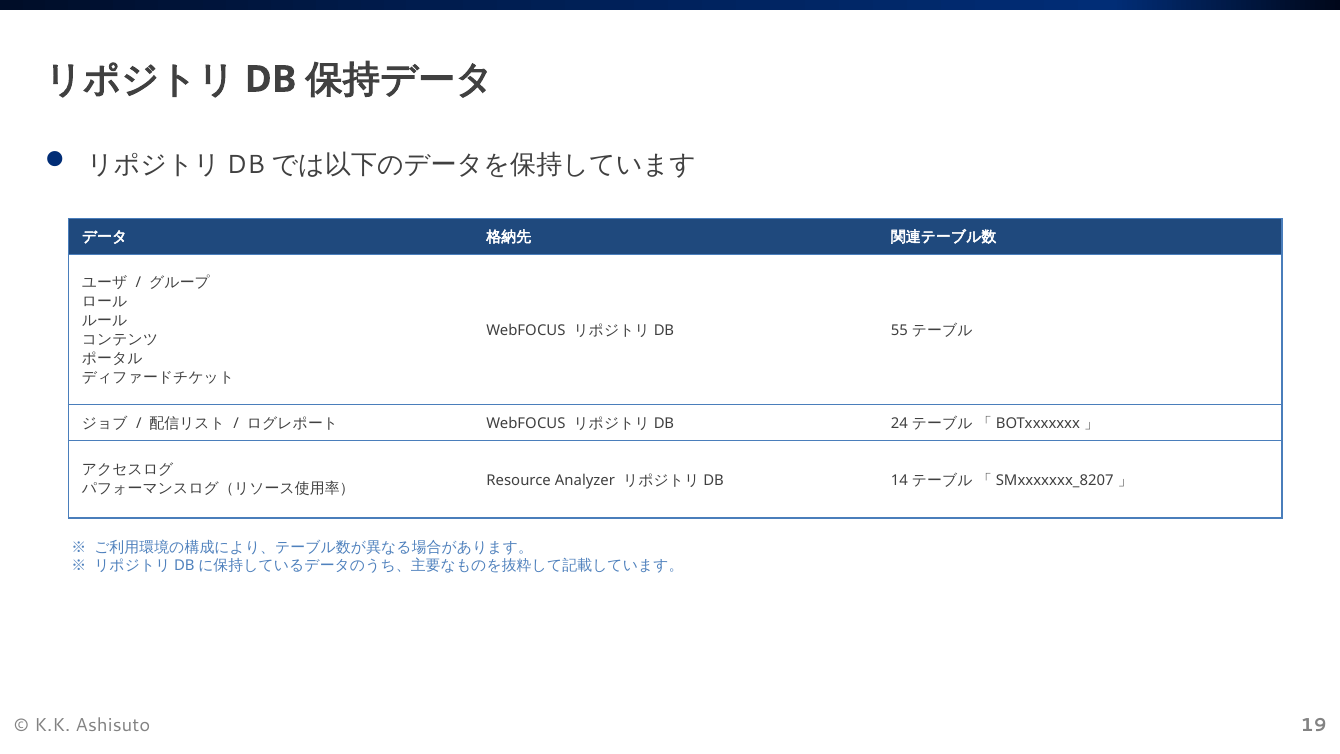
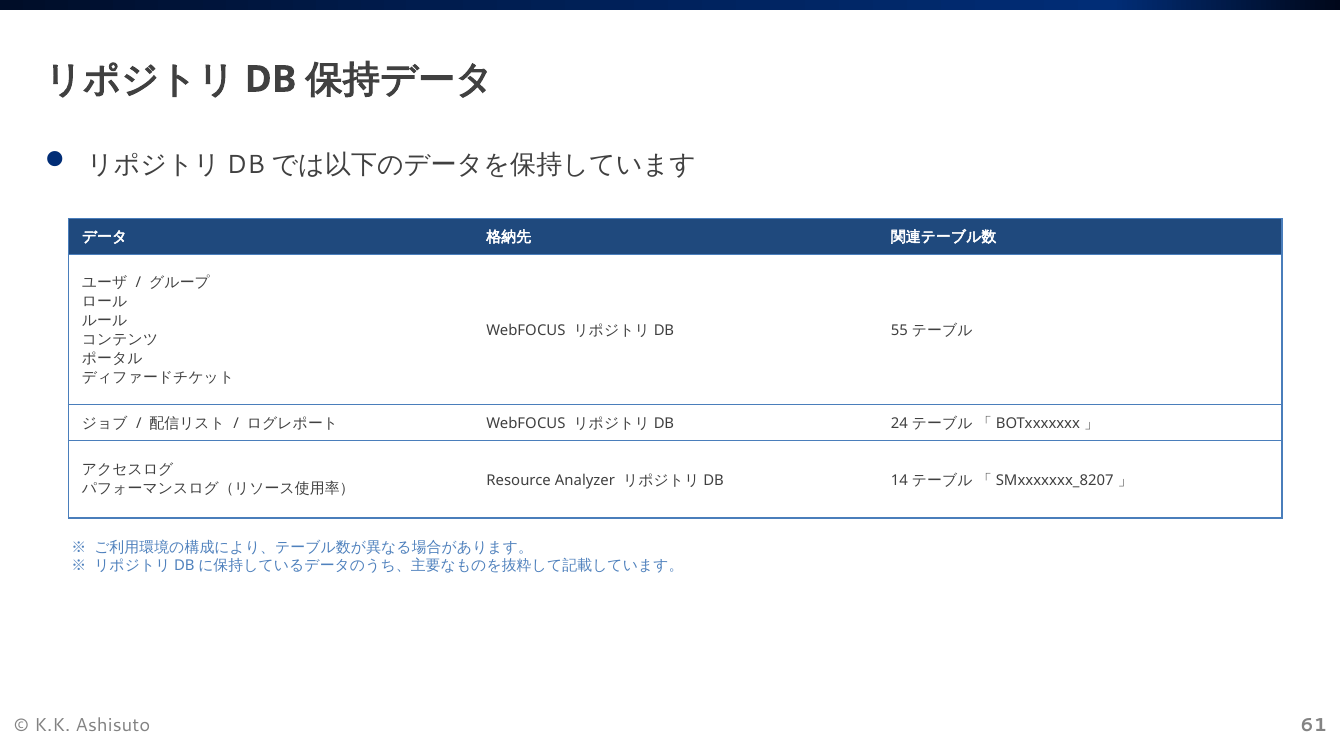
19: 19 -> 61
